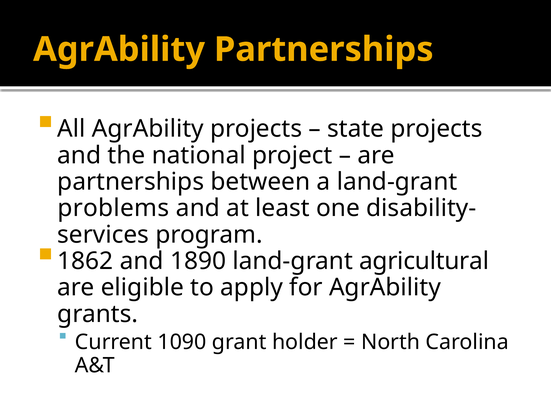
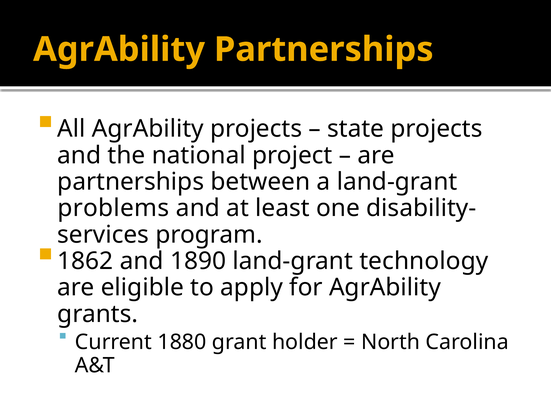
agricultural: agricultural -> technology
1090: 1090 -> 1880
